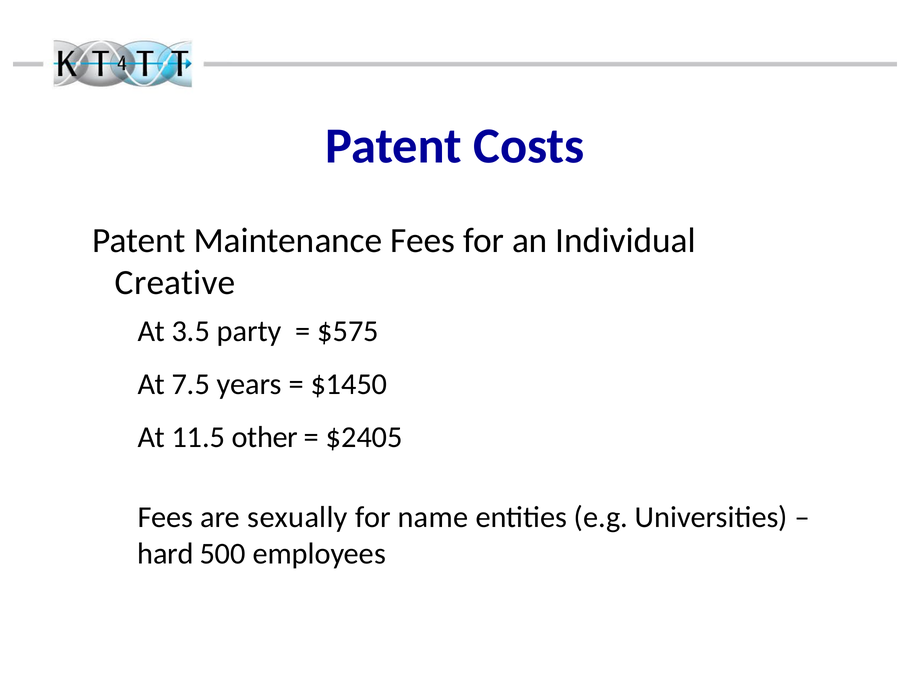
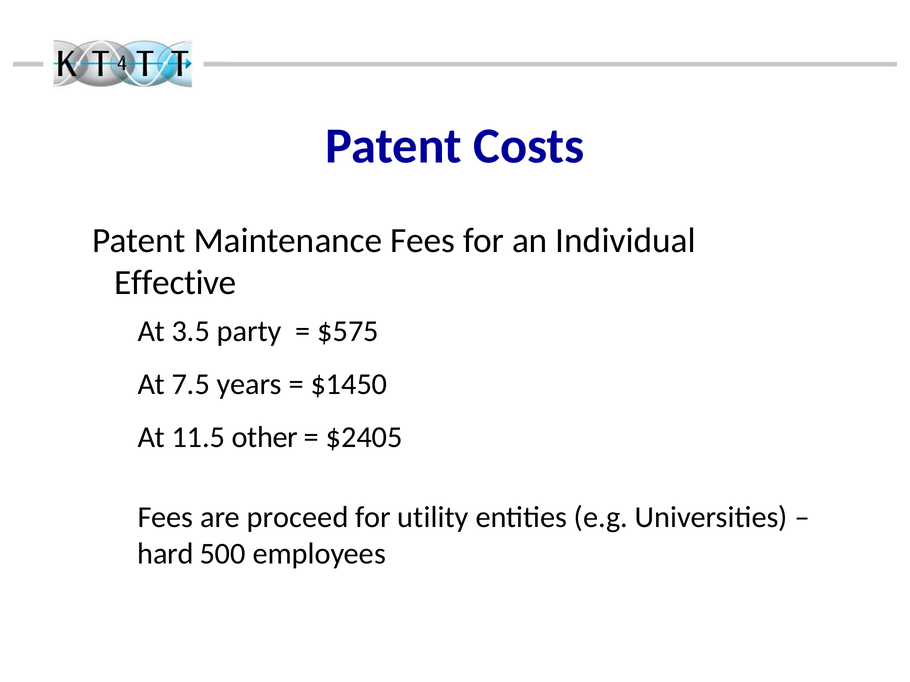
Creative: Creative -> Effective
sexually: sexually -> proceed
name: name -> utility
